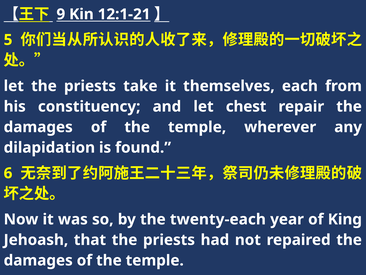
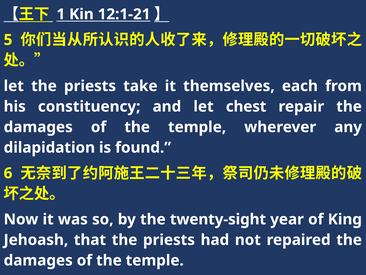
9: 9 -> 1
twenty-each: twenty-each -> twenty-sight
